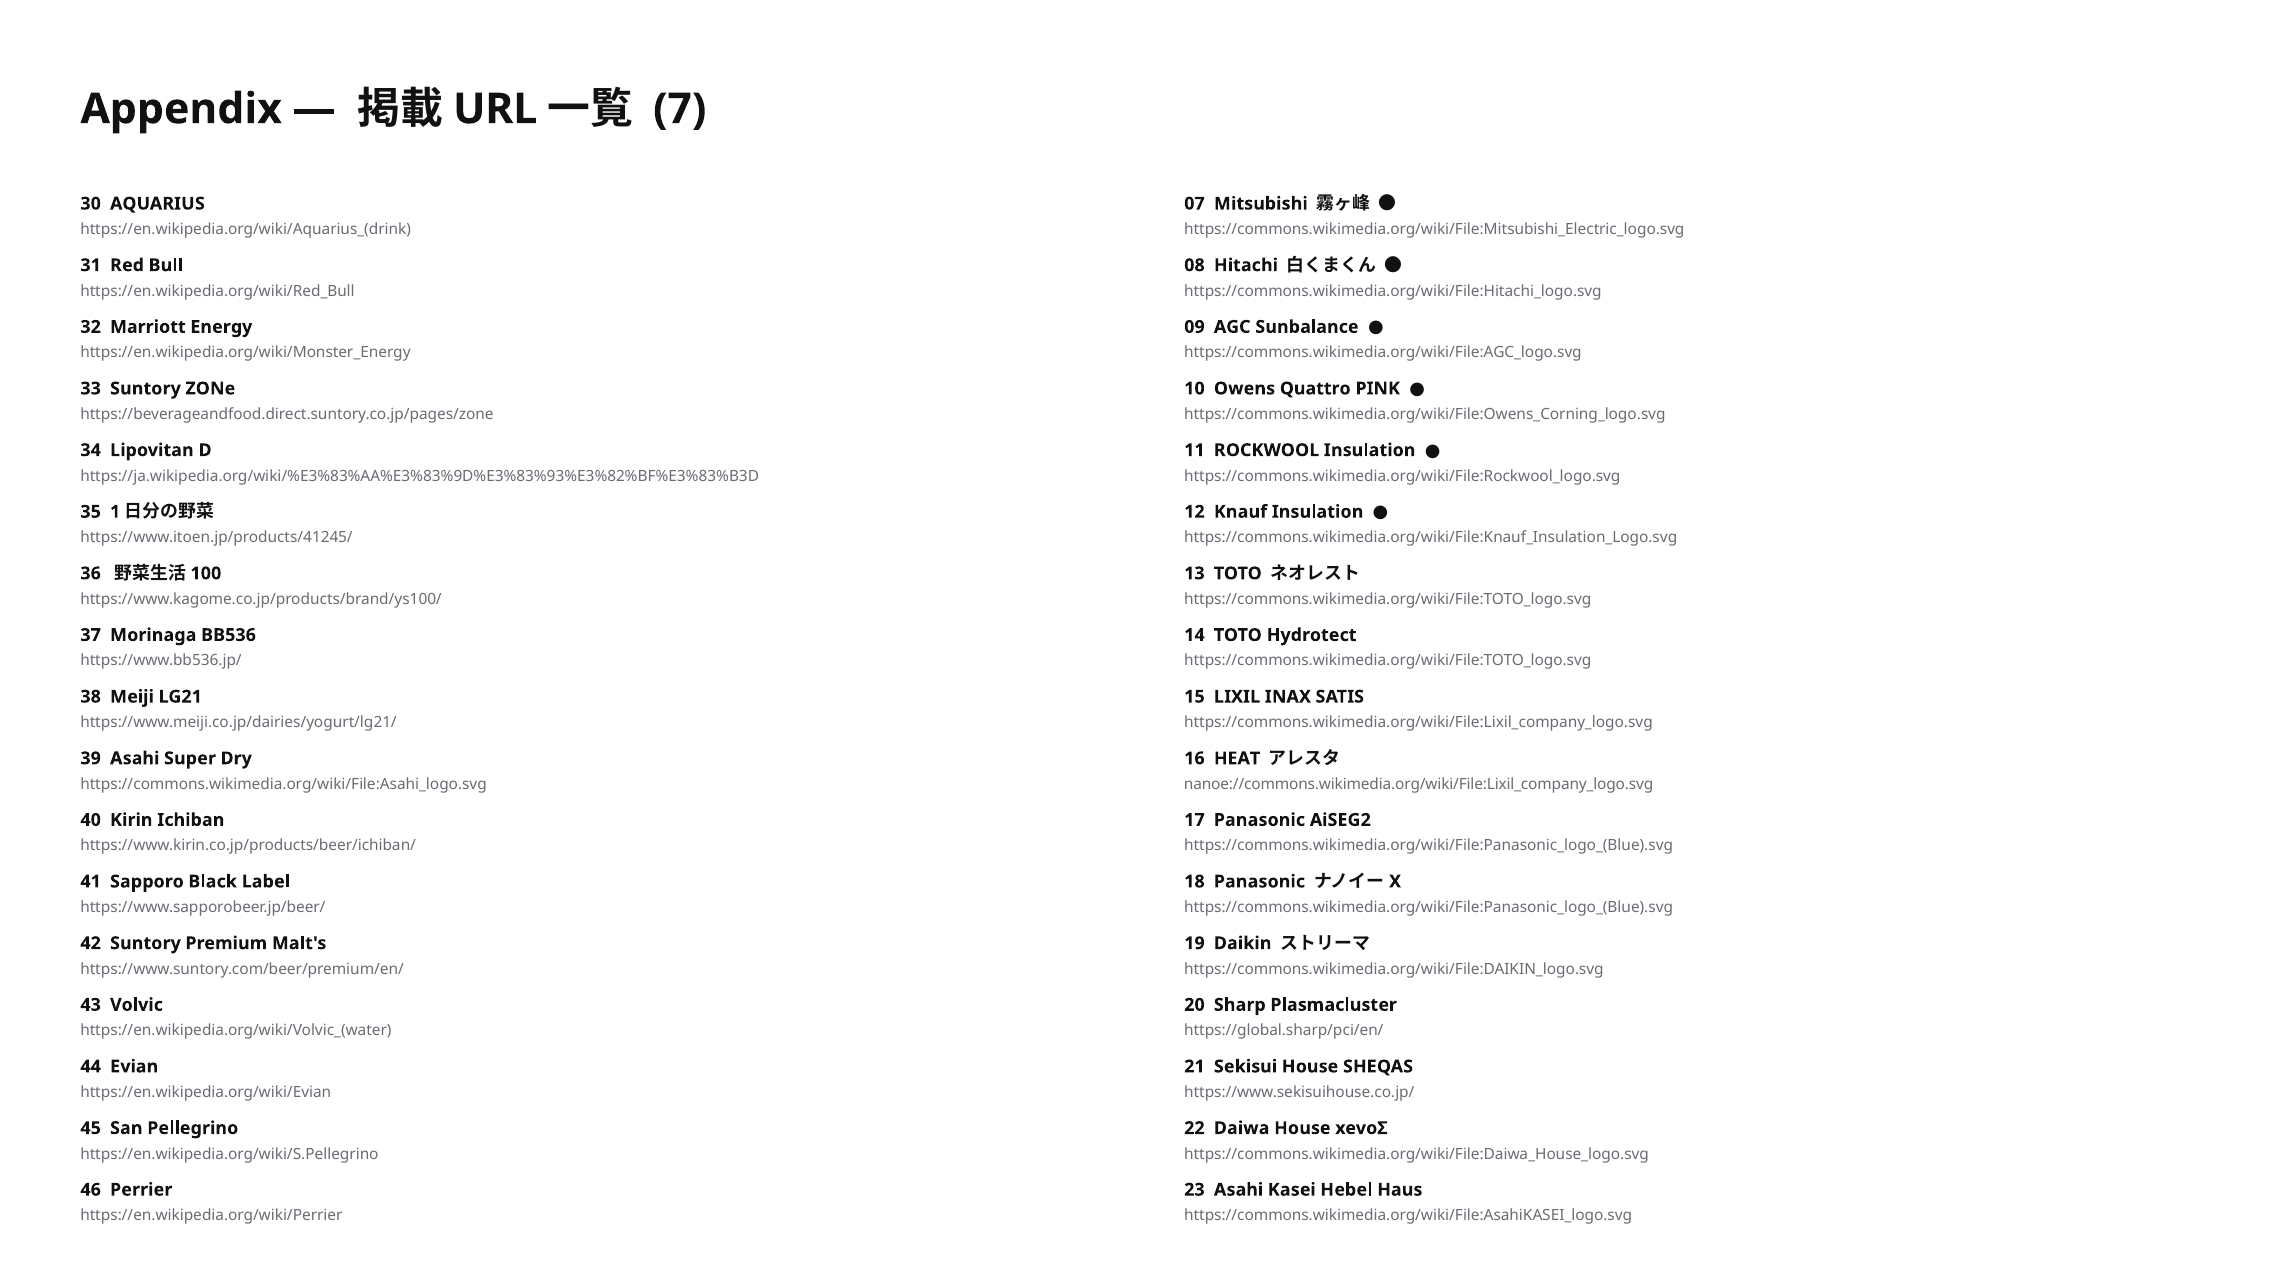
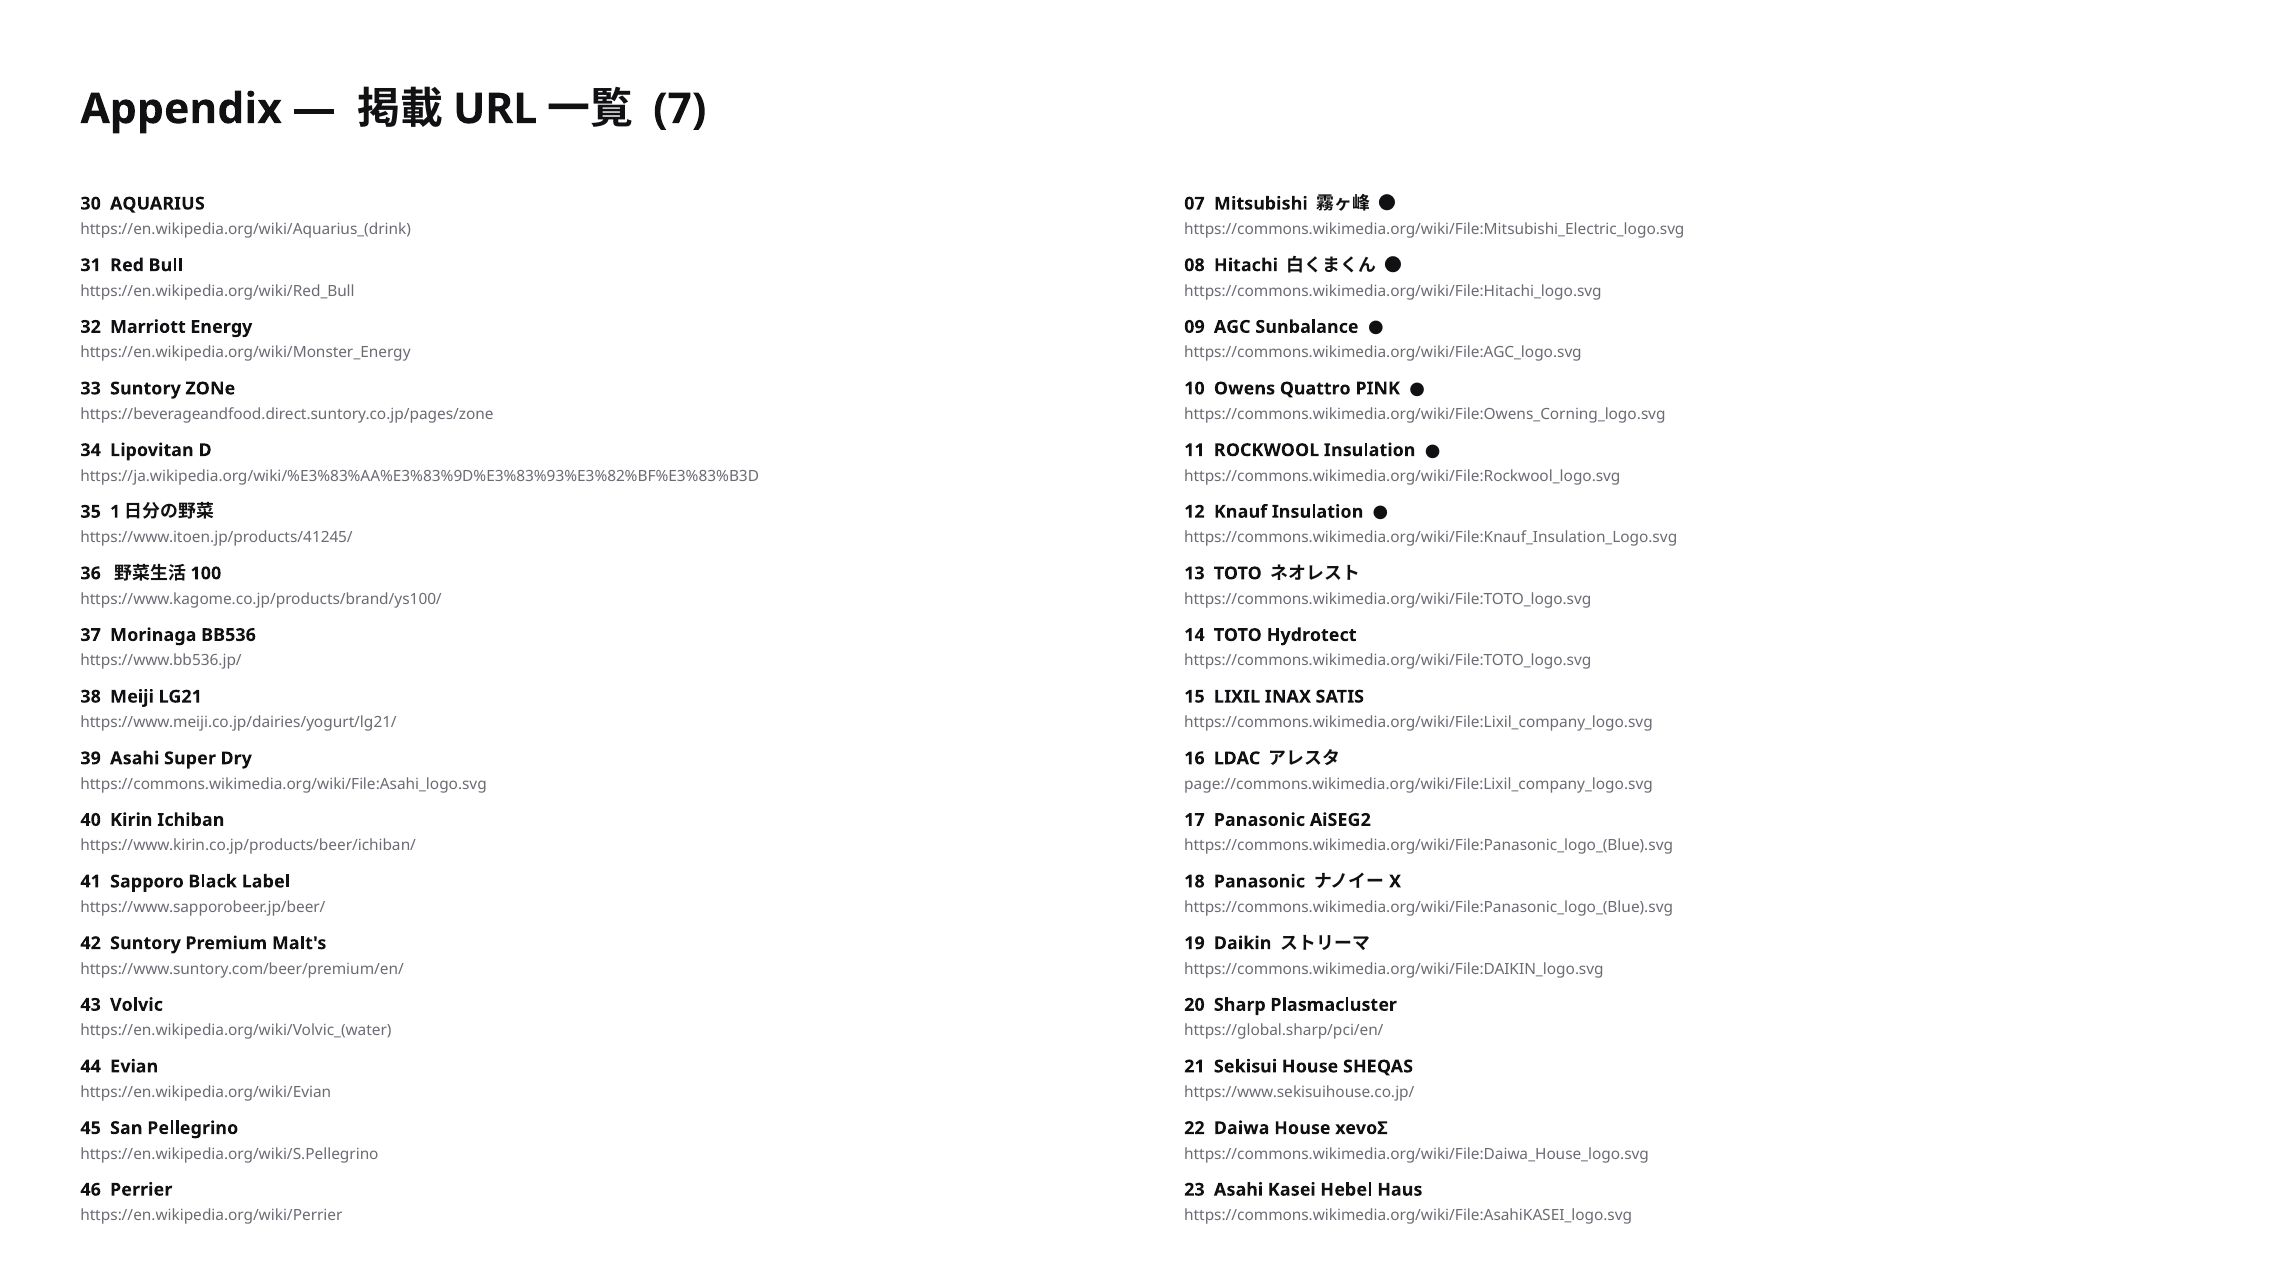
HEAT: HEAT -> LDAC
nanoe://commons.wikimedia.org/wiki/File:Lixil_company_logo.svg: nanoe://commons.wikimedia.org/wiki/File:Lixil_company_logo.svg -> page://commons.wikimedia.org/wiki/File:Lixil_company_logo.svg
